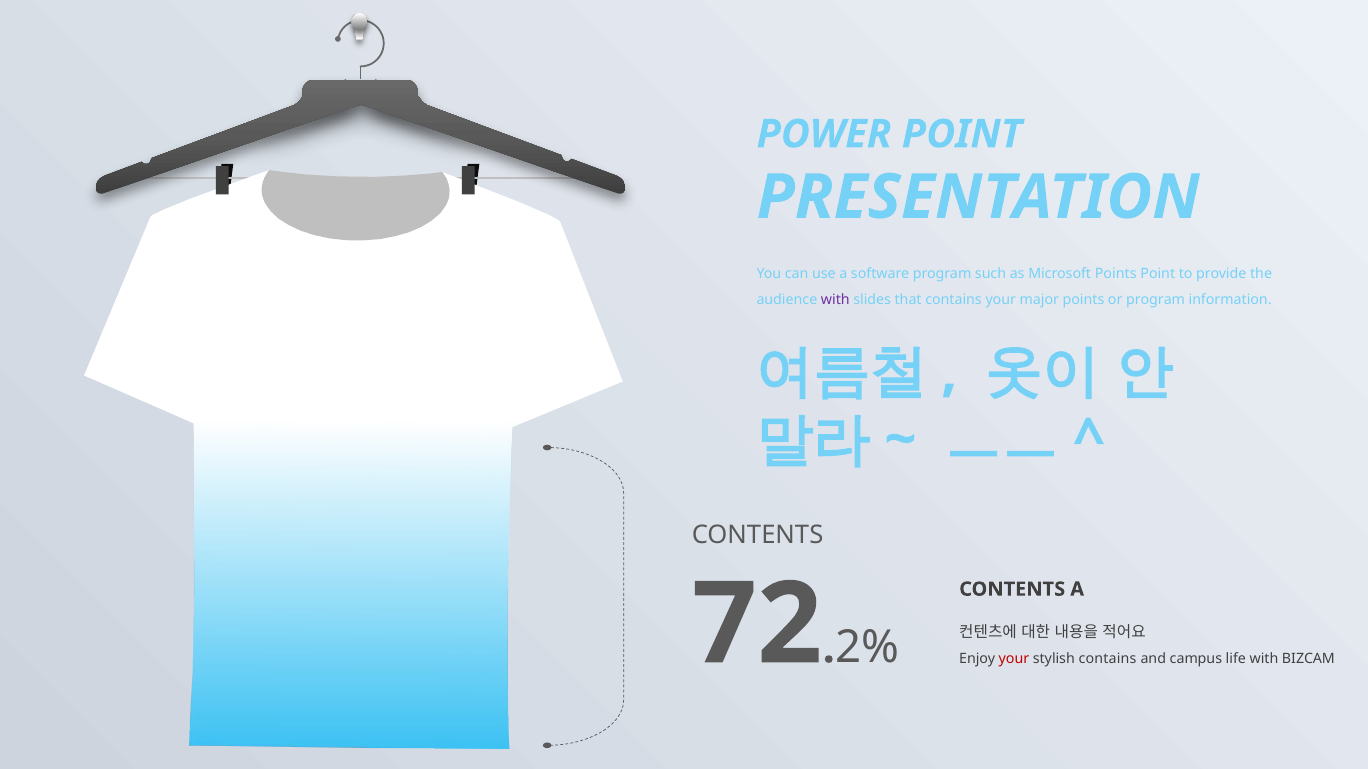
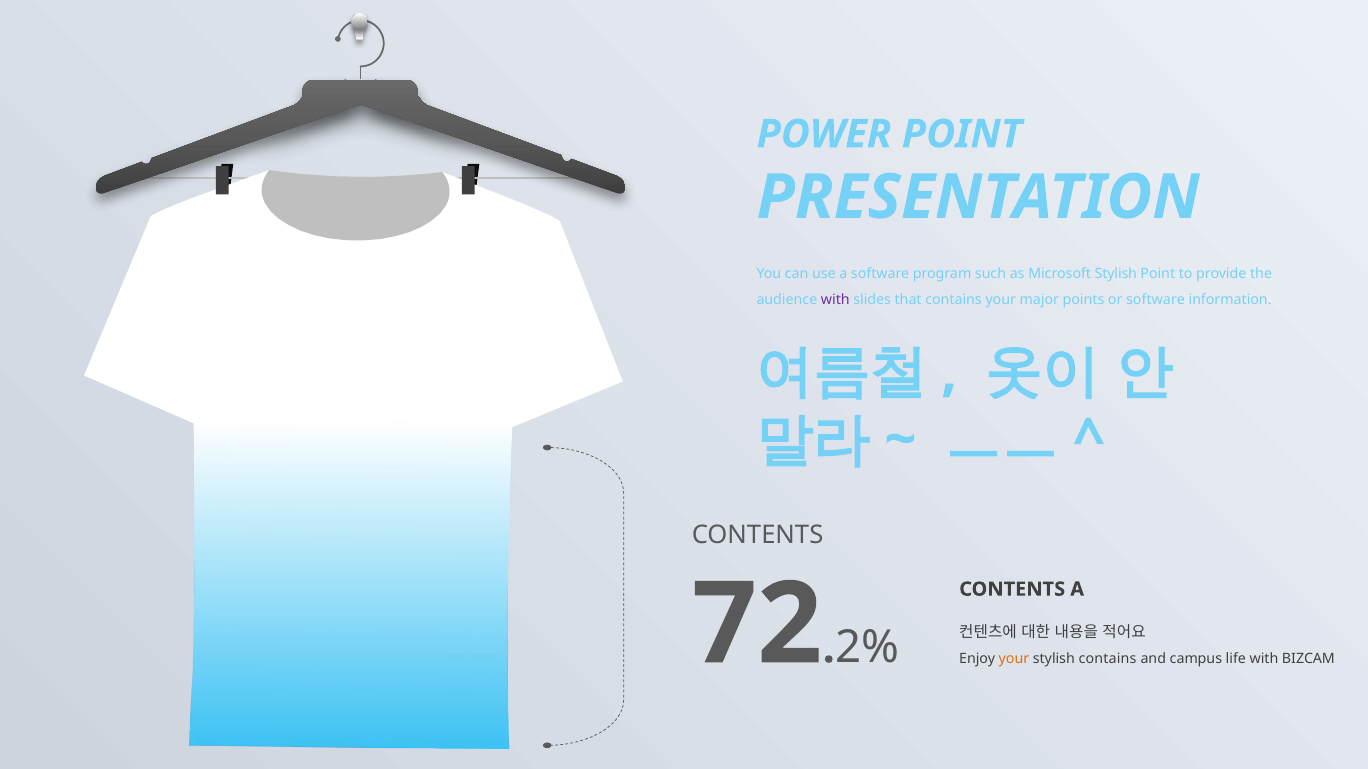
Microsoft Points: Points -> Stylish
or program: program -> software
your at (1014, 659) colour: red -> orange
